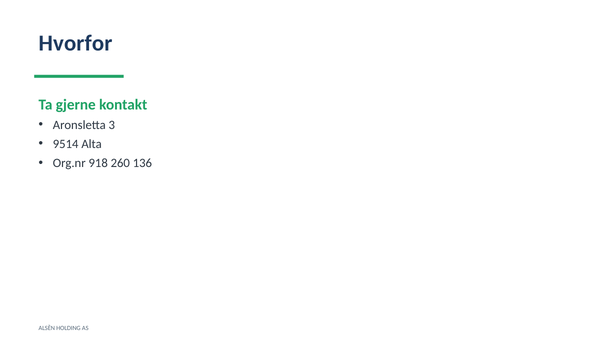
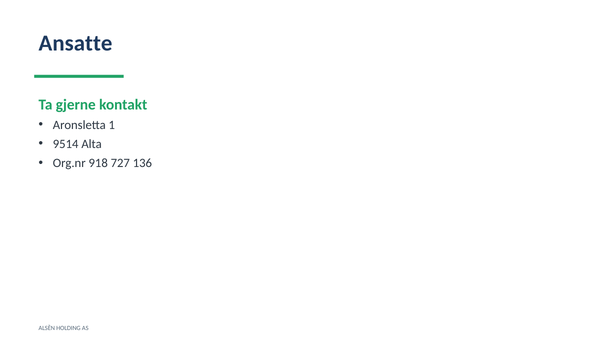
Hvorfor: Hvorfor -> Ansatte
3: 3 -> 1
260: 260 -> 727
